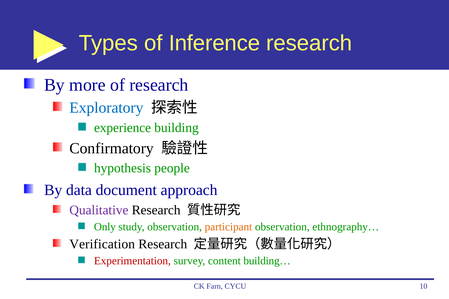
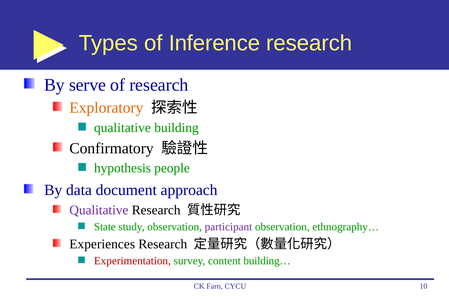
more: more -> serve
Exploratory colour: blue -> orange
experience at (123, 128): experience -> qualitative
Only: Only -> State
participant colour: orange -> purple
Verification: Verification -> Experiences
